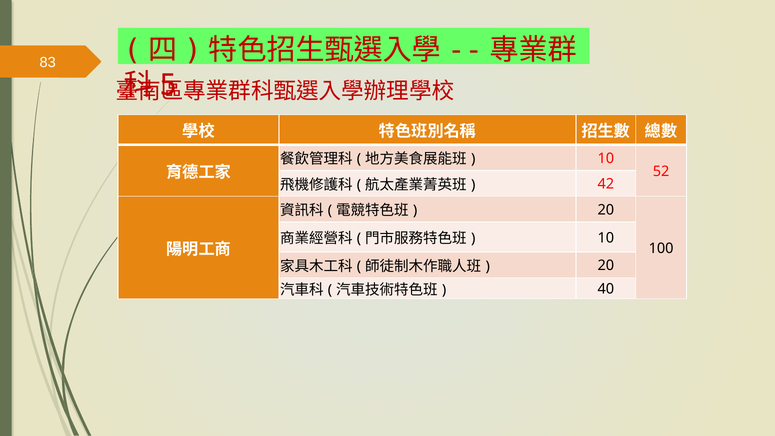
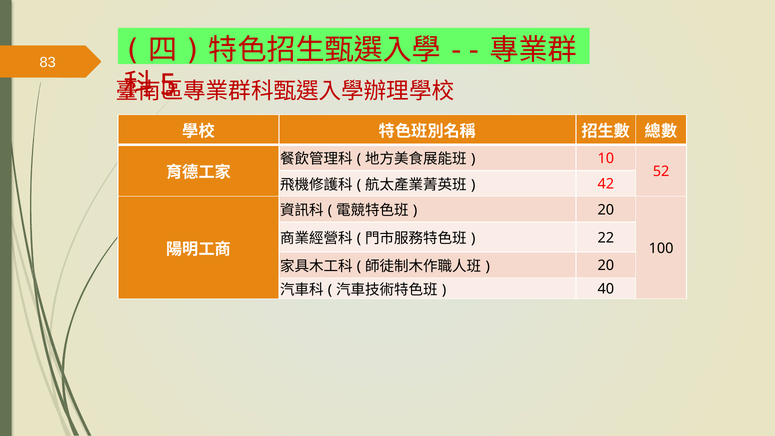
10 at (606, 238): 10 -> 22
